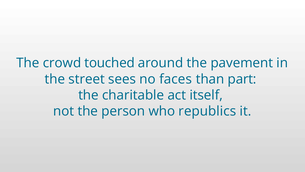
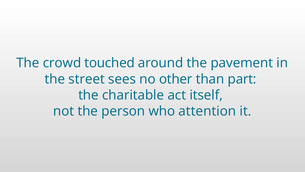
faces: faces -> other
republics: republics -> attention
